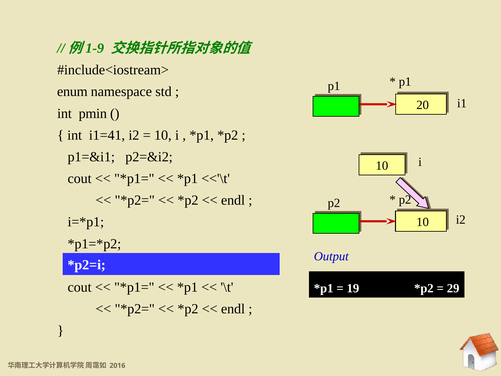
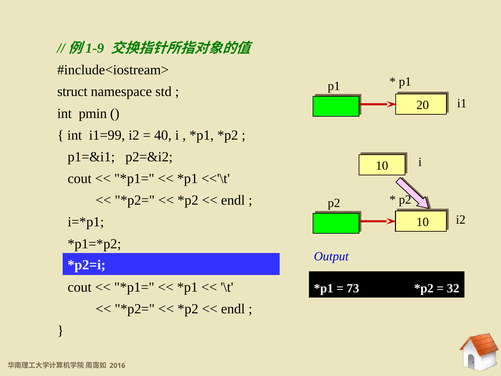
enum: enum -> struct
i1=41: i1=41 -> i1=99
10 at (163, 135): 10 -> 40
19: 19 -> 73
29: 29 -> 32
